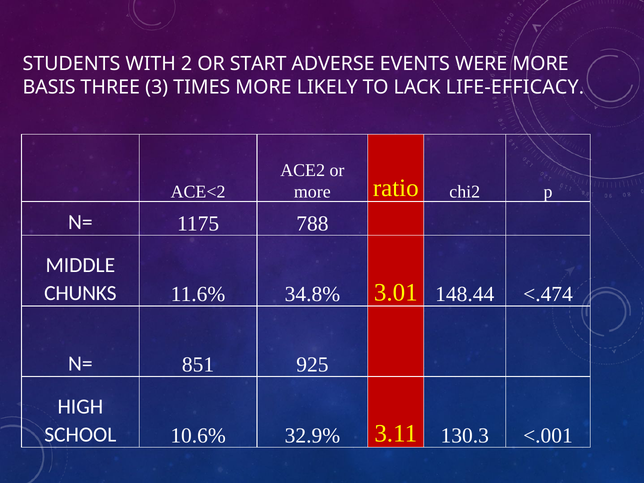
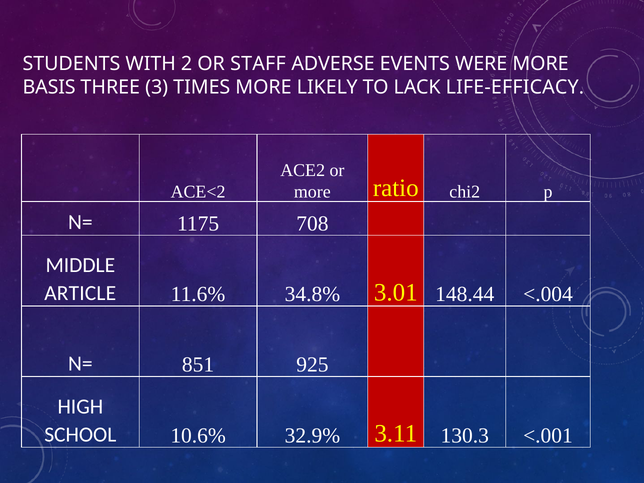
START: START -> STAFF
788: 788 -> 708
CHUNKS: CHUNKS -> ARTICLE
<.474: <.474 -> <.004
